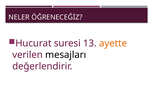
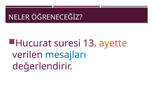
mesajları colour: black -> blue
